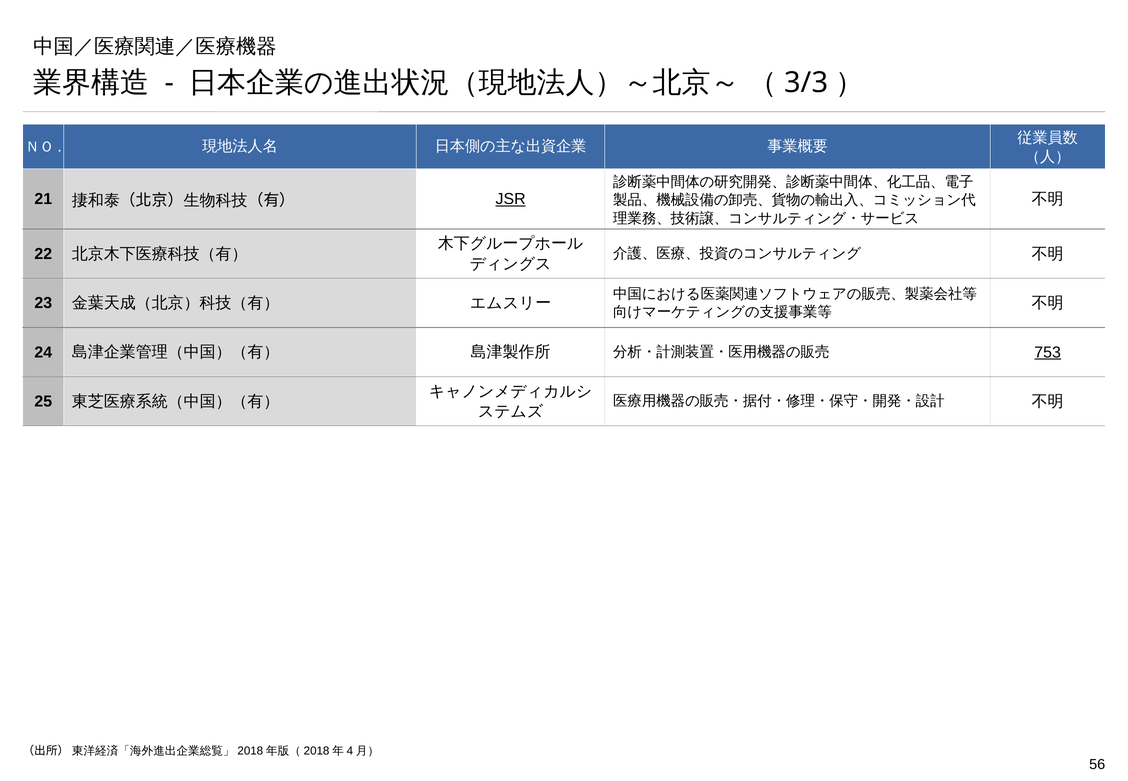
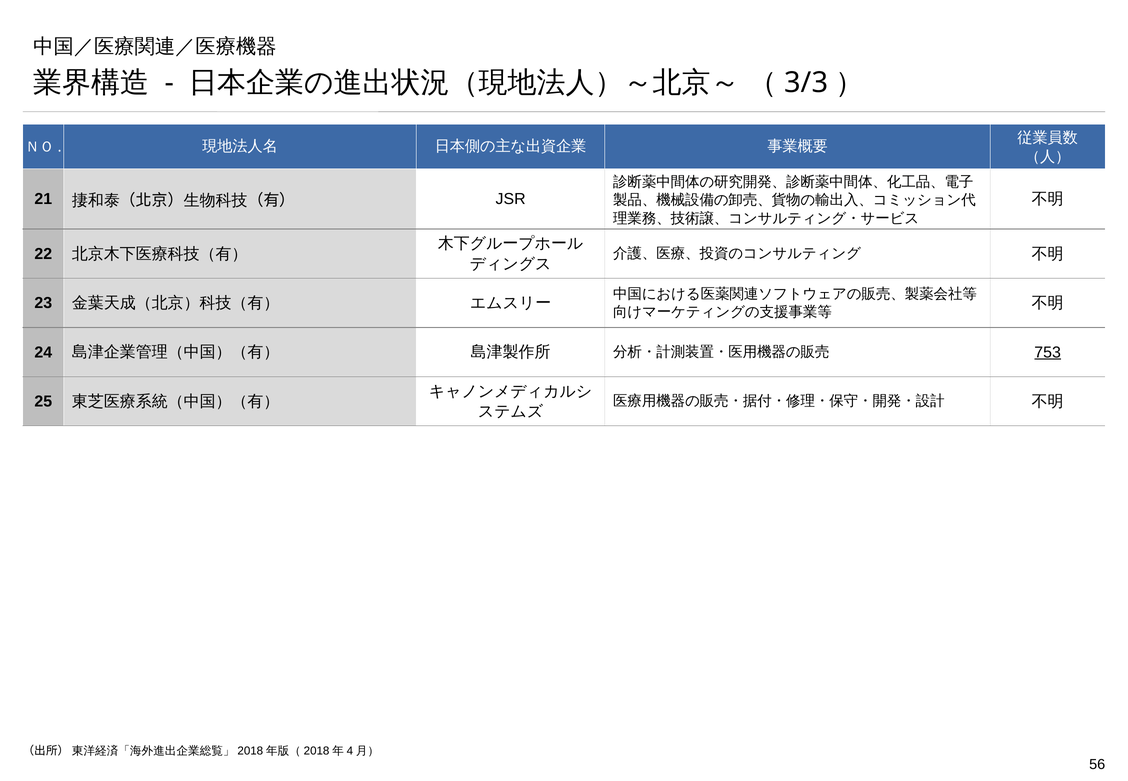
JSR underline: present -> none
